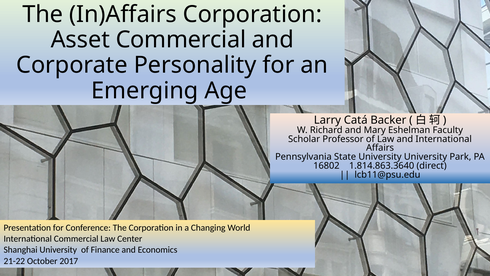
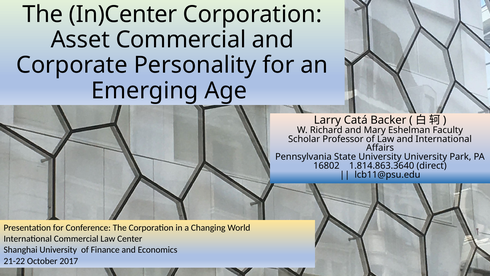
In)Affairs: In)Affairs -> In)Center
